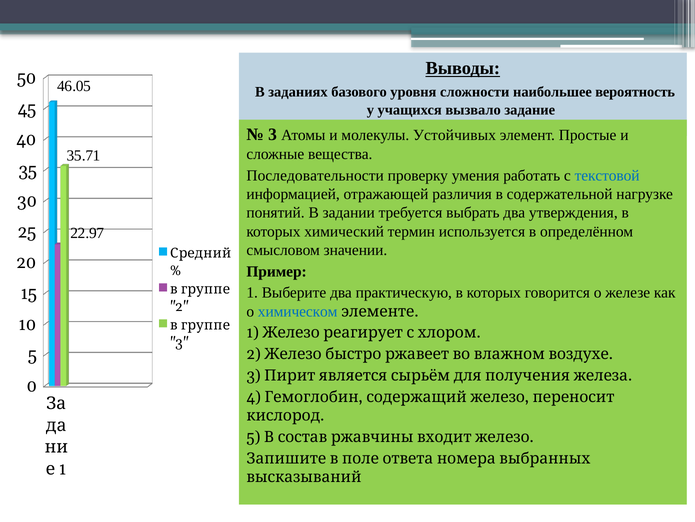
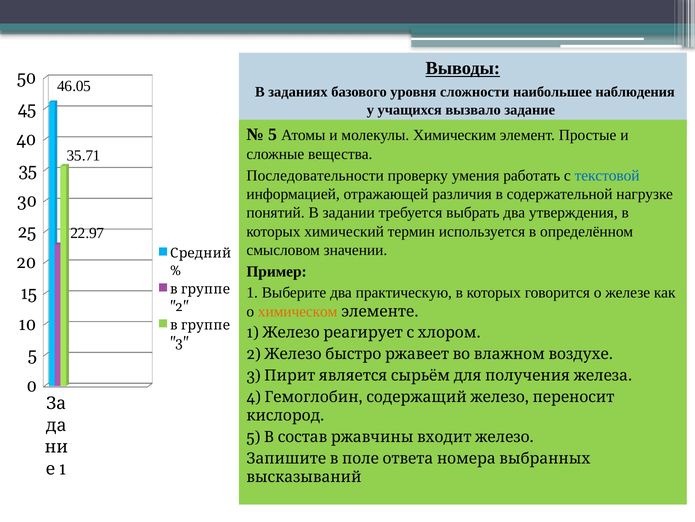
вероятность: вероятность -> наблюдения
3 at (273, 135): 3 -> 5
Устойчивых: Устойчивых -> Химическим
химическом colour: blue -> orange
